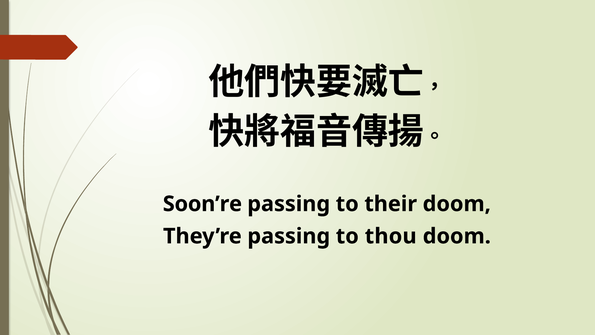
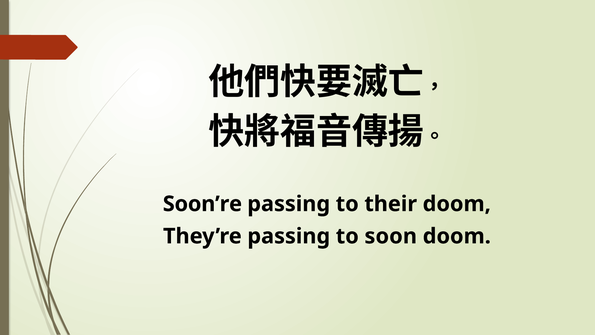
thou: thou -> soon
